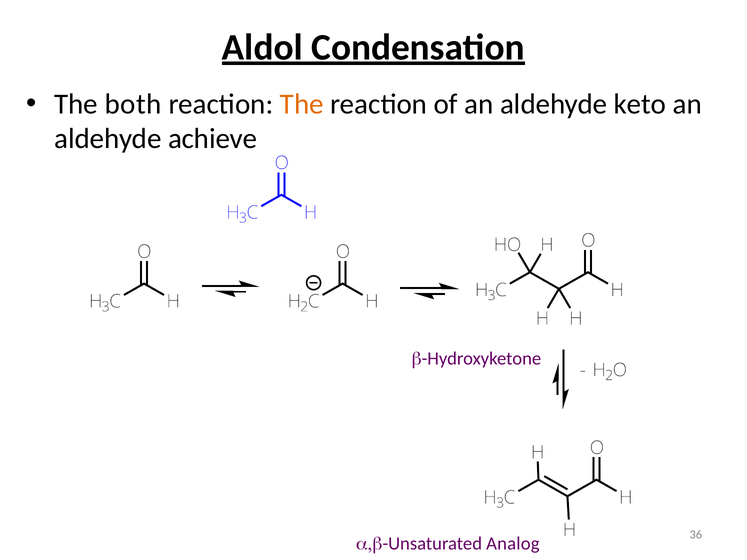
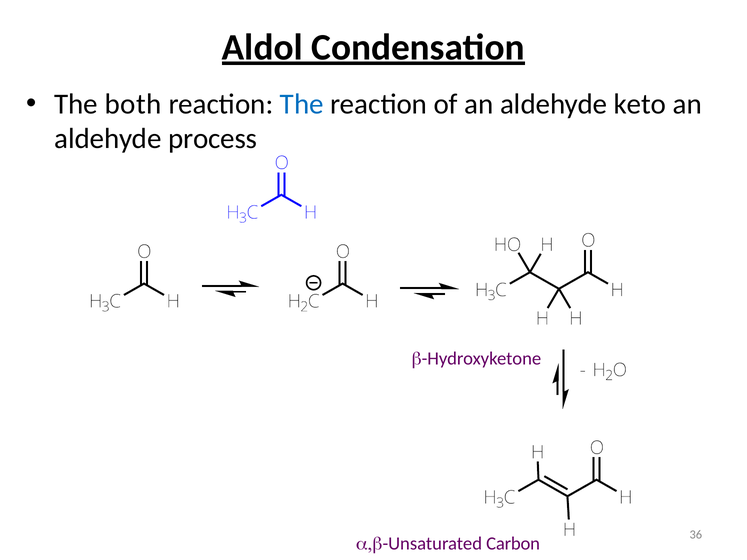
The at (302, 104) colour: orange -> blue
achieve: achieve -> process
Analog: Analog -> Carbon
